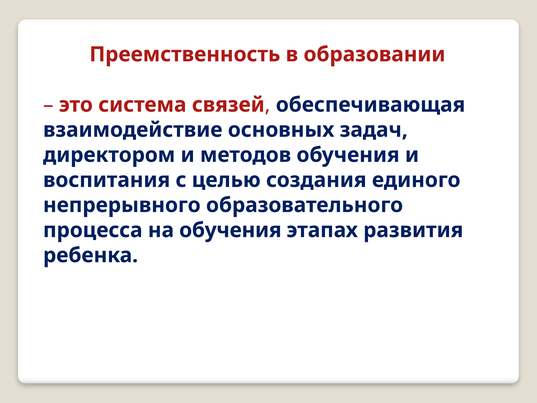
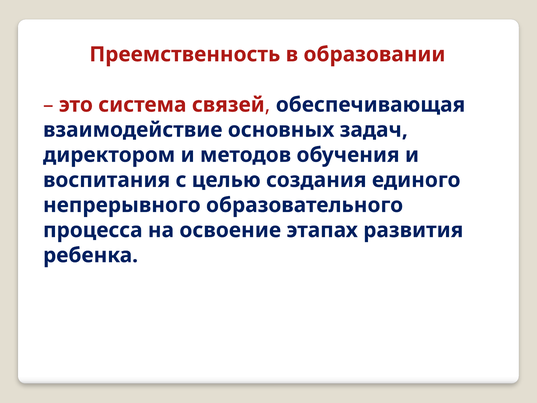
на обучения: обучения -> освоение
